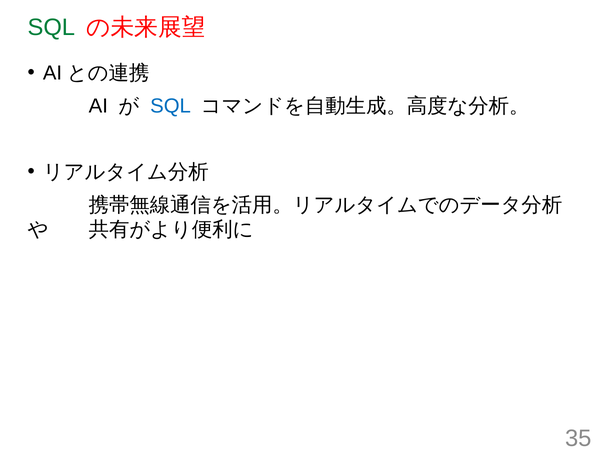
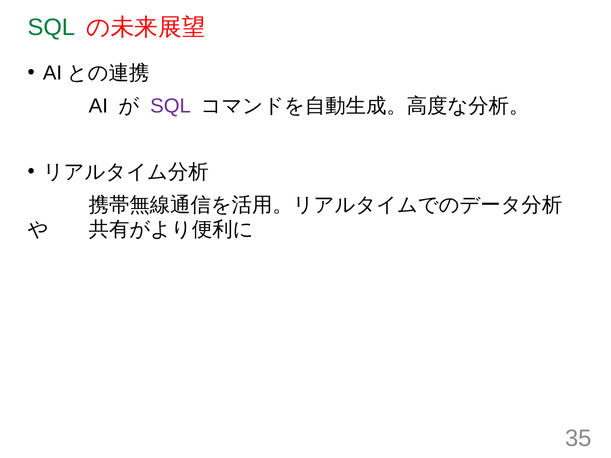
SQL at (171, 106) colour: blue -> purple
